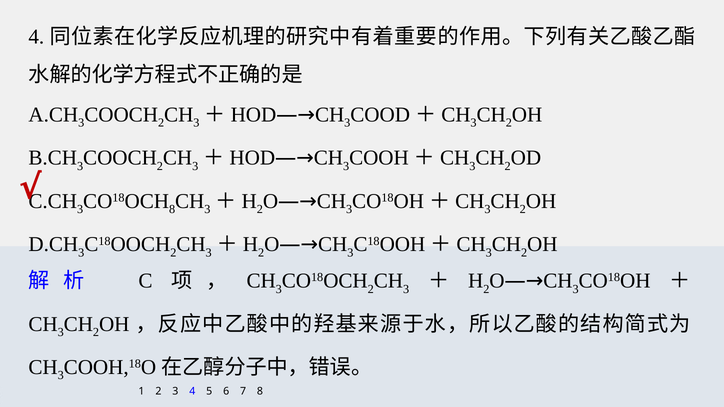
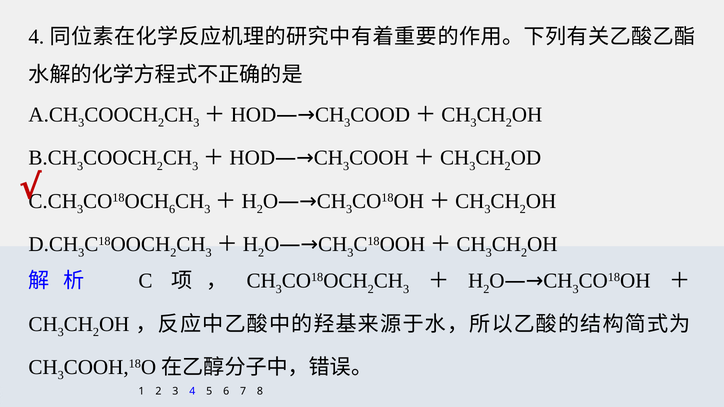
8 at (172, 210): 8 -> 6
